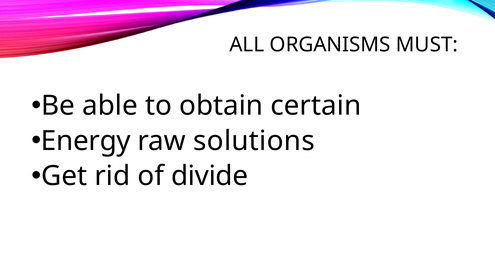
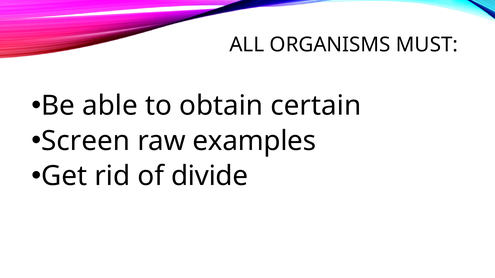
Energy: Energy -> Screen
solutions: solutions -> examples
